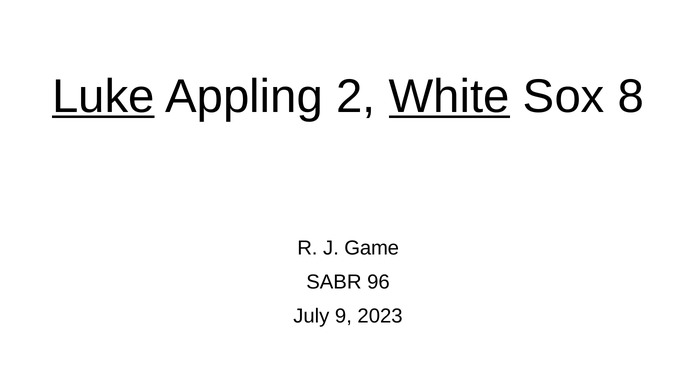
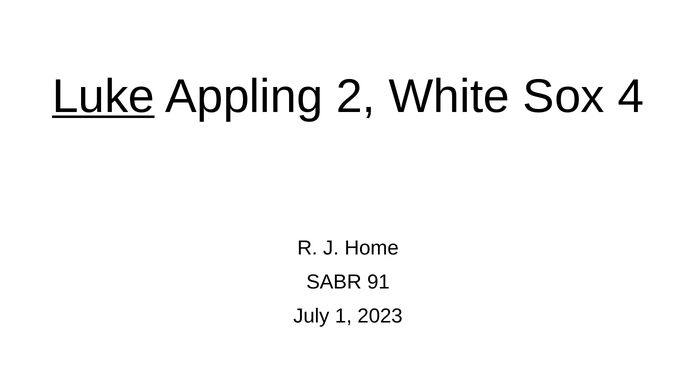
White underline: present -> none
8: 8 -> 4
Game: Game -> Home
96: 96 -> 91
9: 9 -> 1
